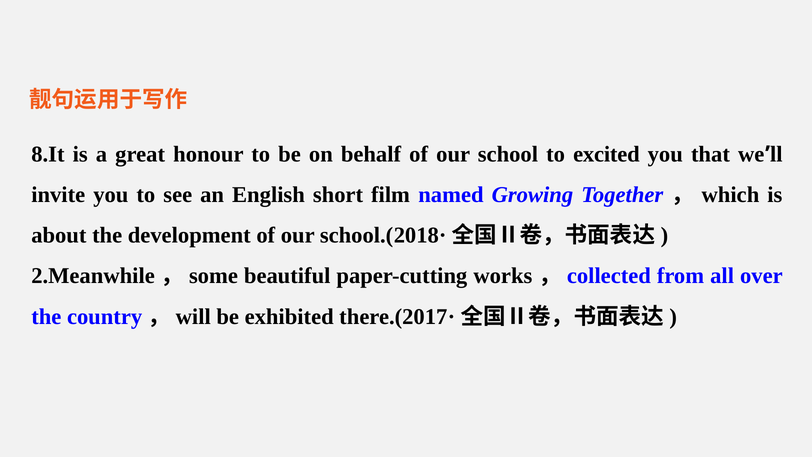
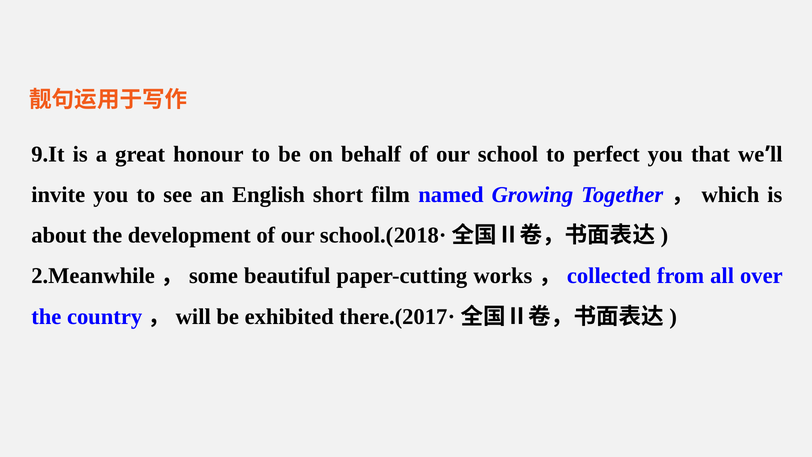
8.It: 8.It -> 9.It
excited: excited -> perfect
